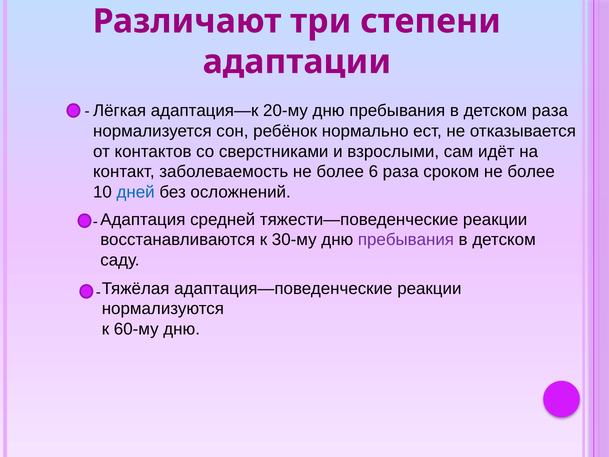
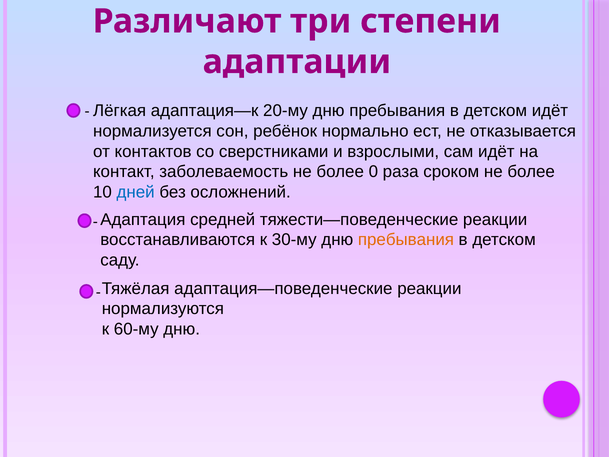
детском раза: раза -> идёт
6: 6 -> 0
пребывания at (406, 240) colour: purple -> orange
